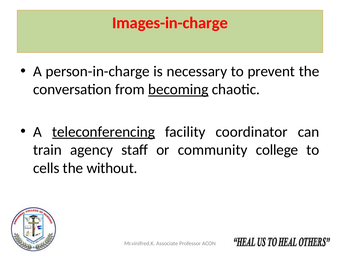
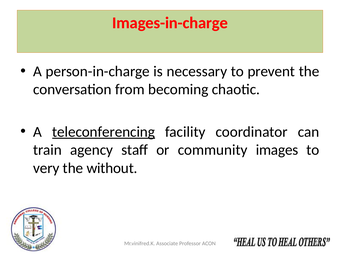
becoming underline: present -> none
college: college -> images
cells: cells -> very
